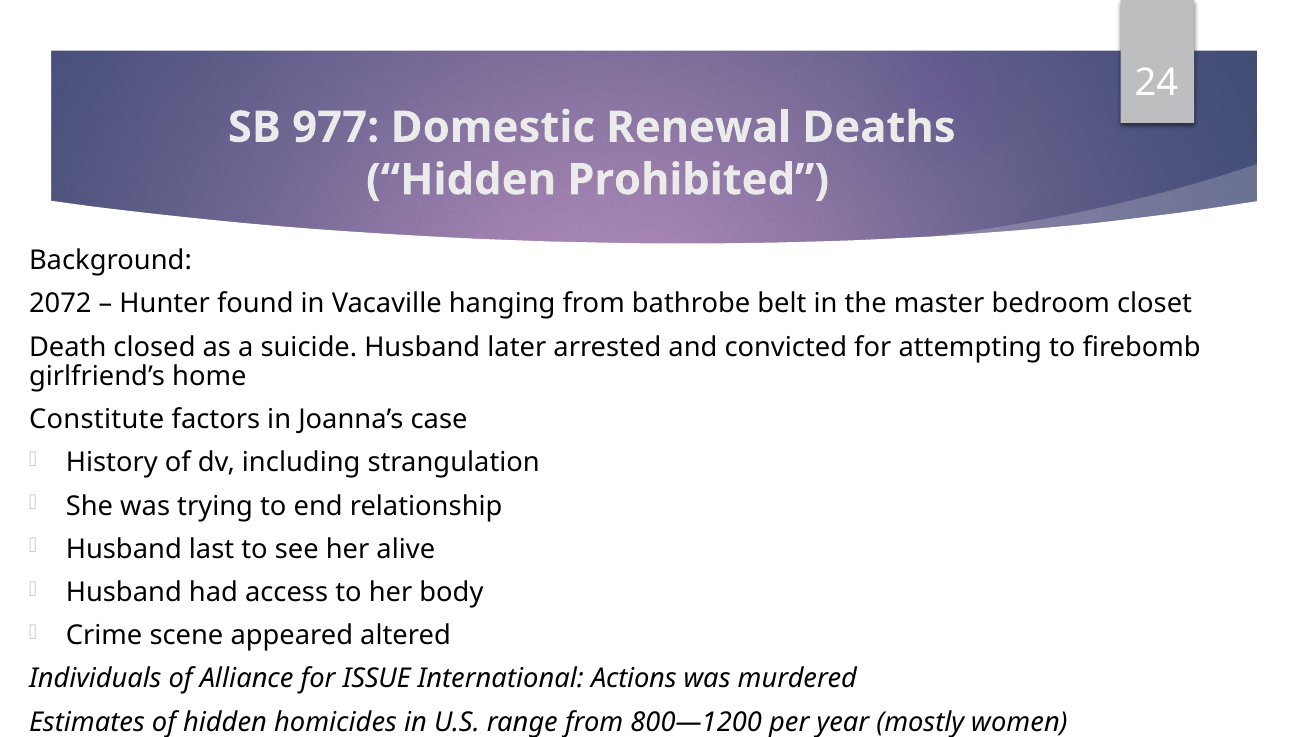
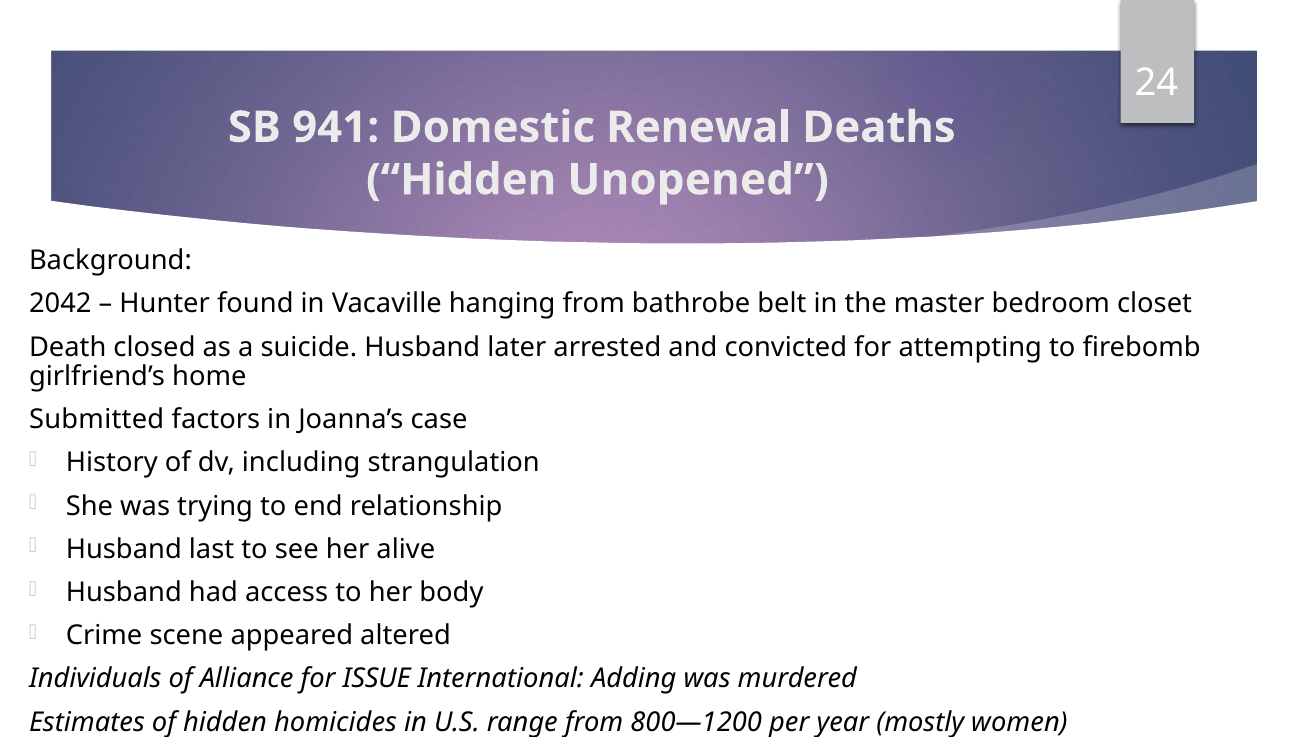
977: 977 -> 941
Prohibited: Prohibited -> Unopened
2072: 2072 -> 2042
Constitute: Constitute -> Submitted
Actions: Actions -> Adding
